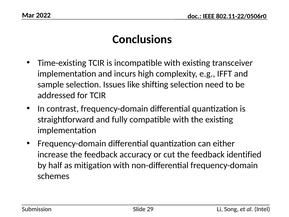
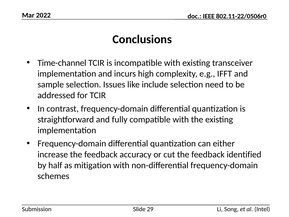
Time-existing: Time-existing -> Time-channel
shifting: shifting -> include
